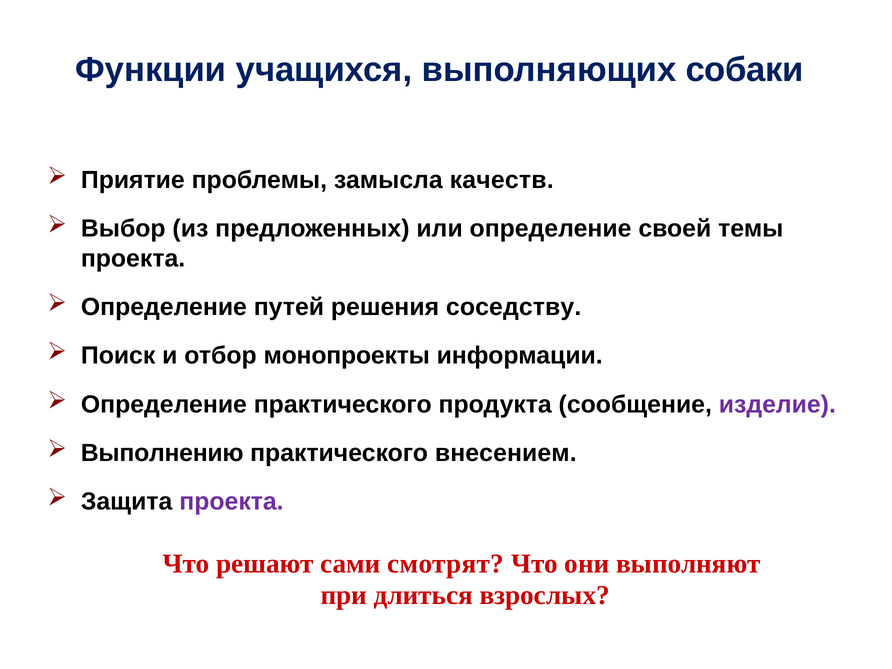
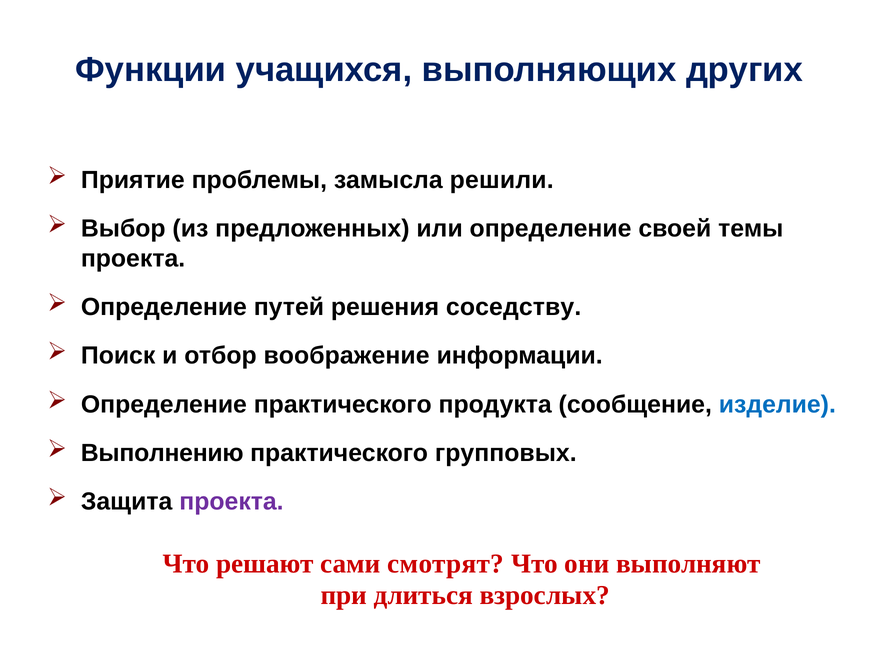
собаки: собаки -> других
качеств: качеств -> решили
монопроекты: монопроекты -> воображение
изделие colour: purple -> blue
внесением: внесением -> групповых
